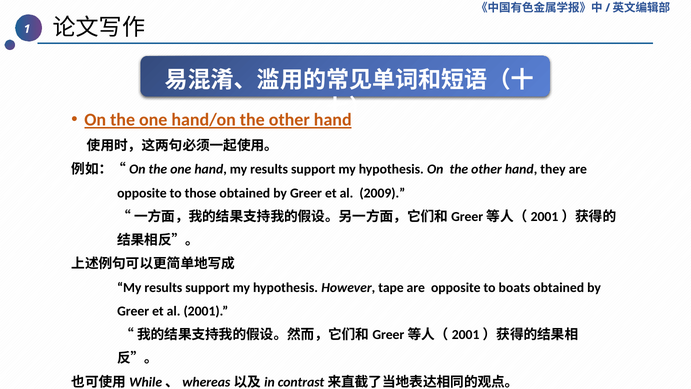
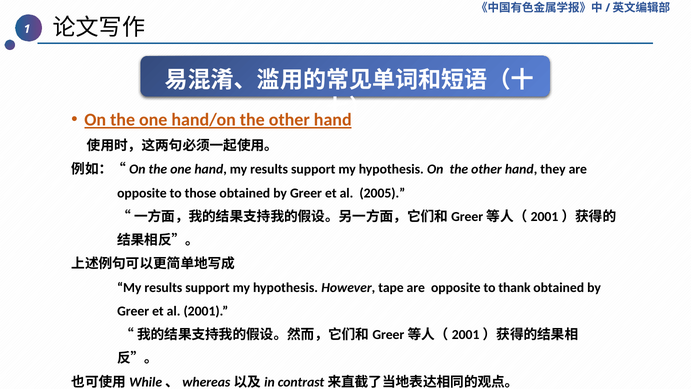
2009: 2009 -> 2005
boats: boats -> thank
